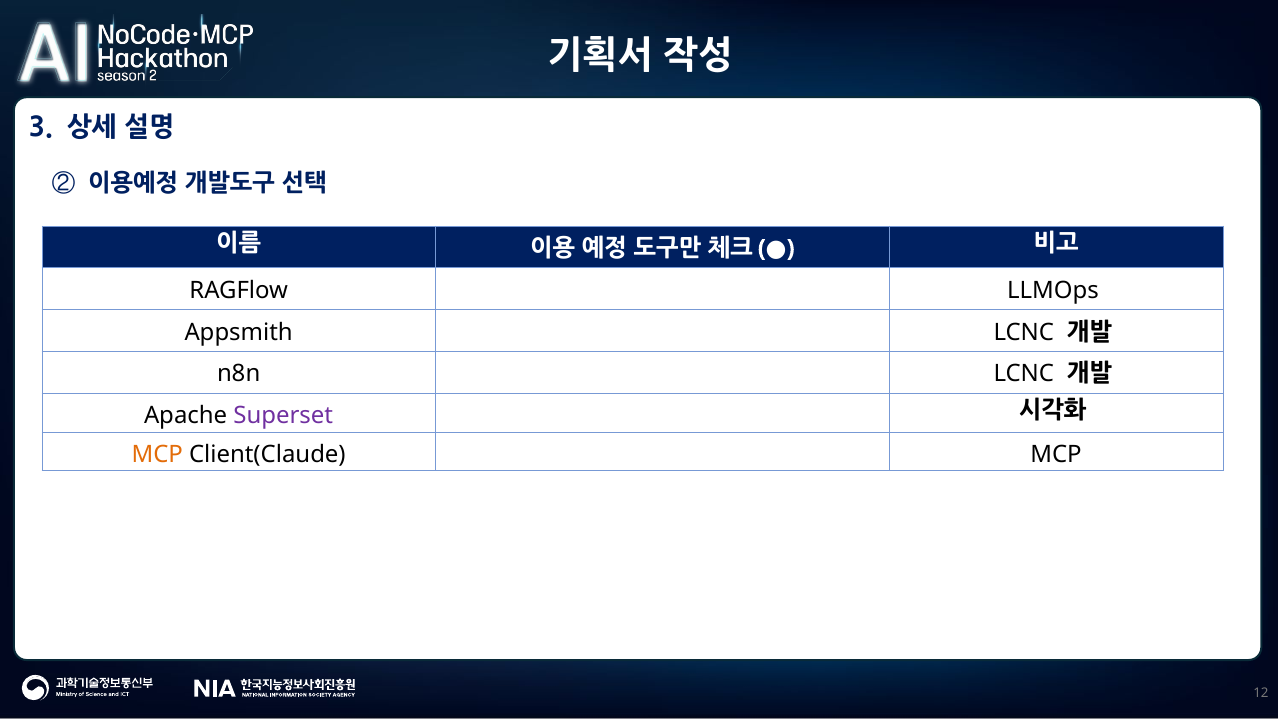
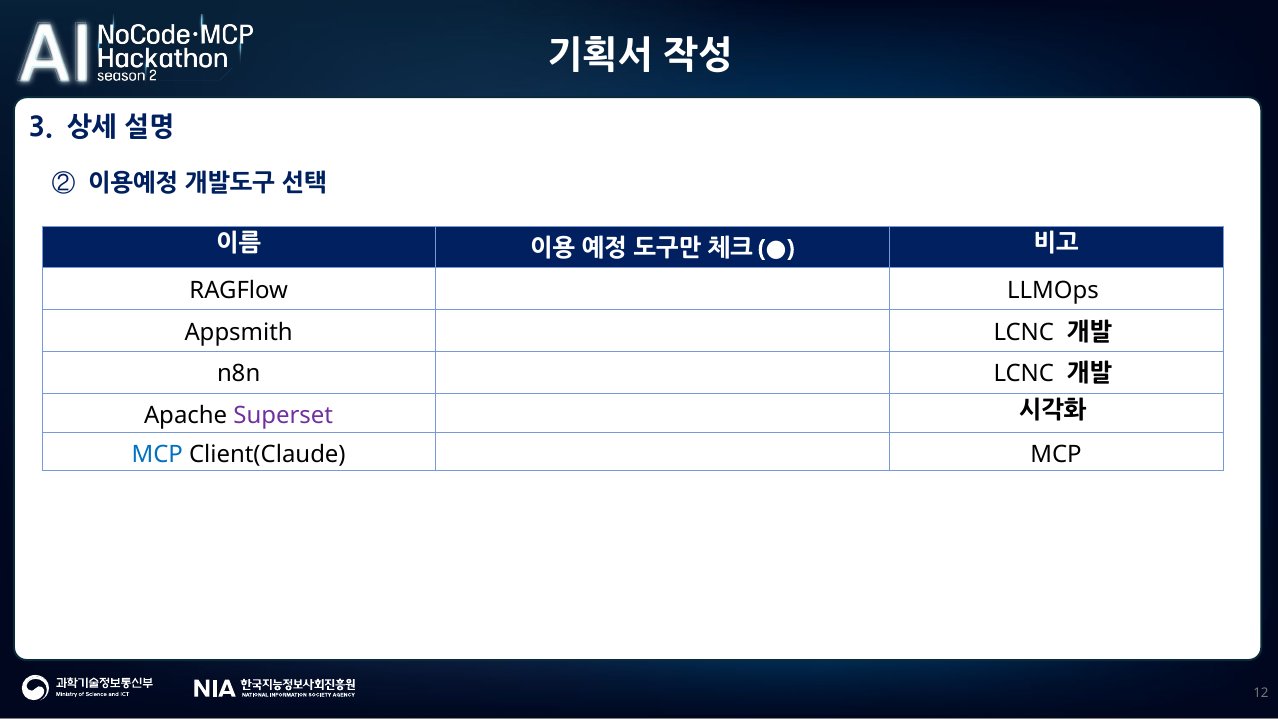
MCP at (157, 454) colour: orange -> blue
